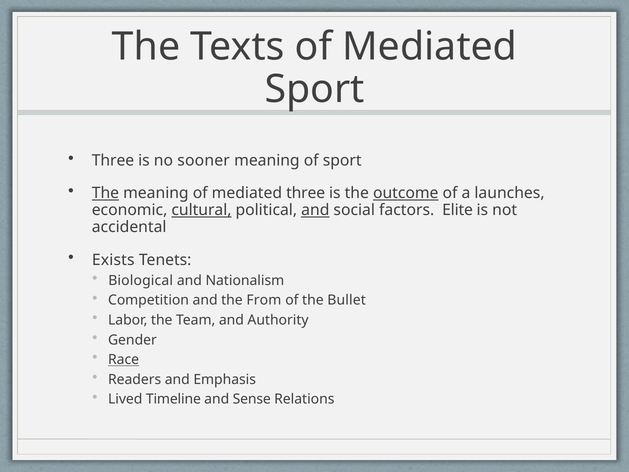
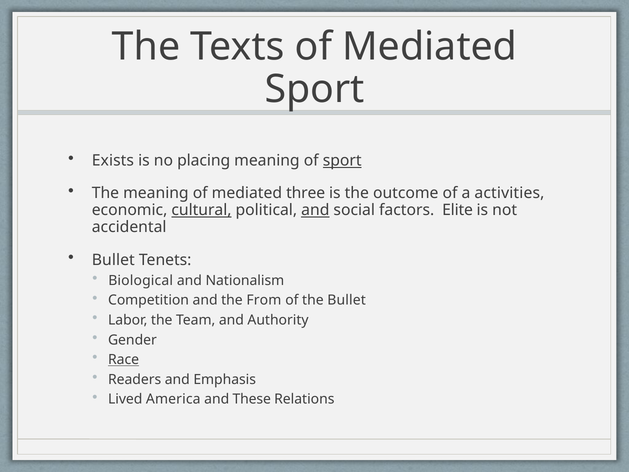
Three at (113, 160): Three -> Exists
sooner: sooner -> placing
sport at (342, 160) underline: none -> present
The at (105, 193) underline: present -> none
outcome underline: present -> none
launches: launches -> activities
Exists at (113, 260): Exists -> Bullet
Timeline: Timeline -> America
Sense: Sense -> These
